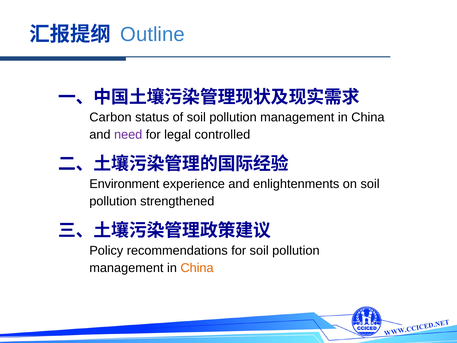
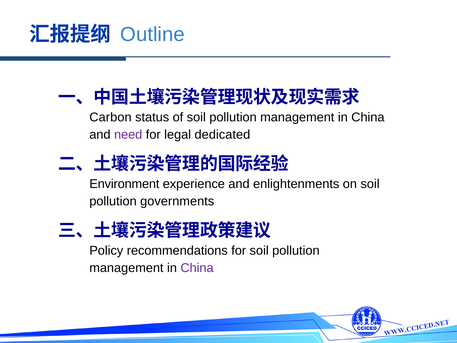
controlled: controlled -> dedicated
strengthened: strengthened -> governments
China at (197, 268) colour: orange -> purple
